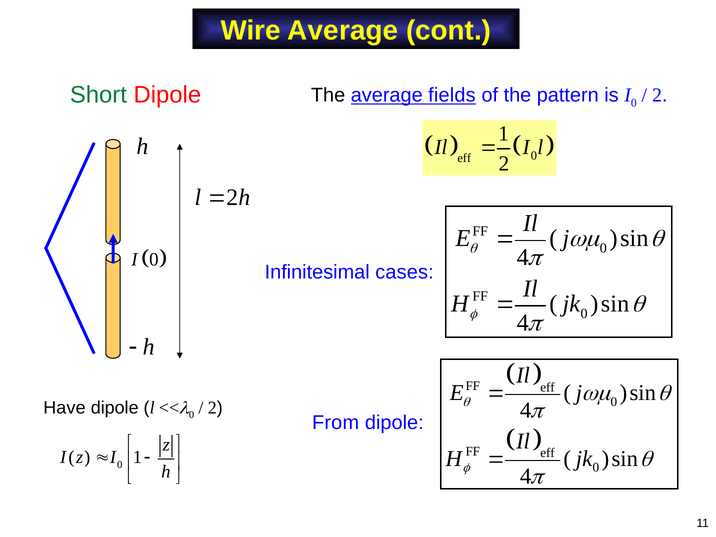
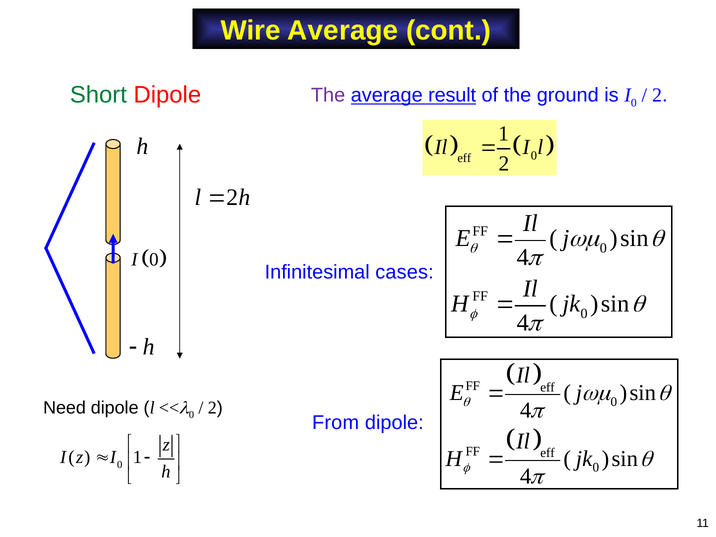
The at (328, 95) colour: black -> purple
fields: fields -> result
pattern: pattern -> ground
Have: Have -> Need
